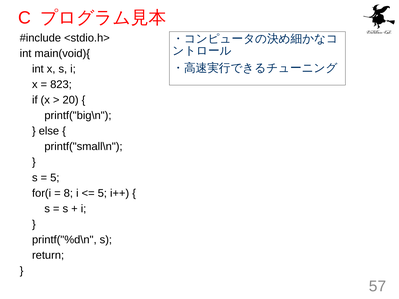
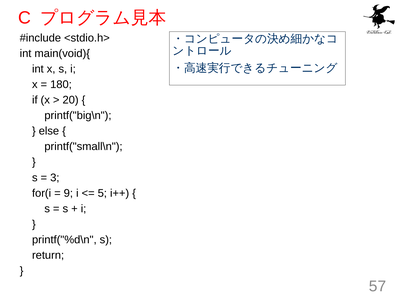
823: 823 -> 180
5 at (55, 178): 5 -> 3
8: 8 -> 9
